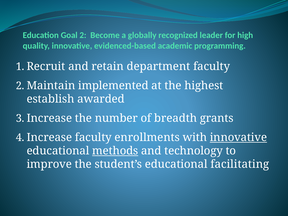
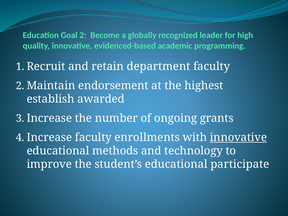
implemented: implemented -> endorsement
breadth: breadth -> ongoing
methods underline: present -> none
facilitating: facilitating -> participate
